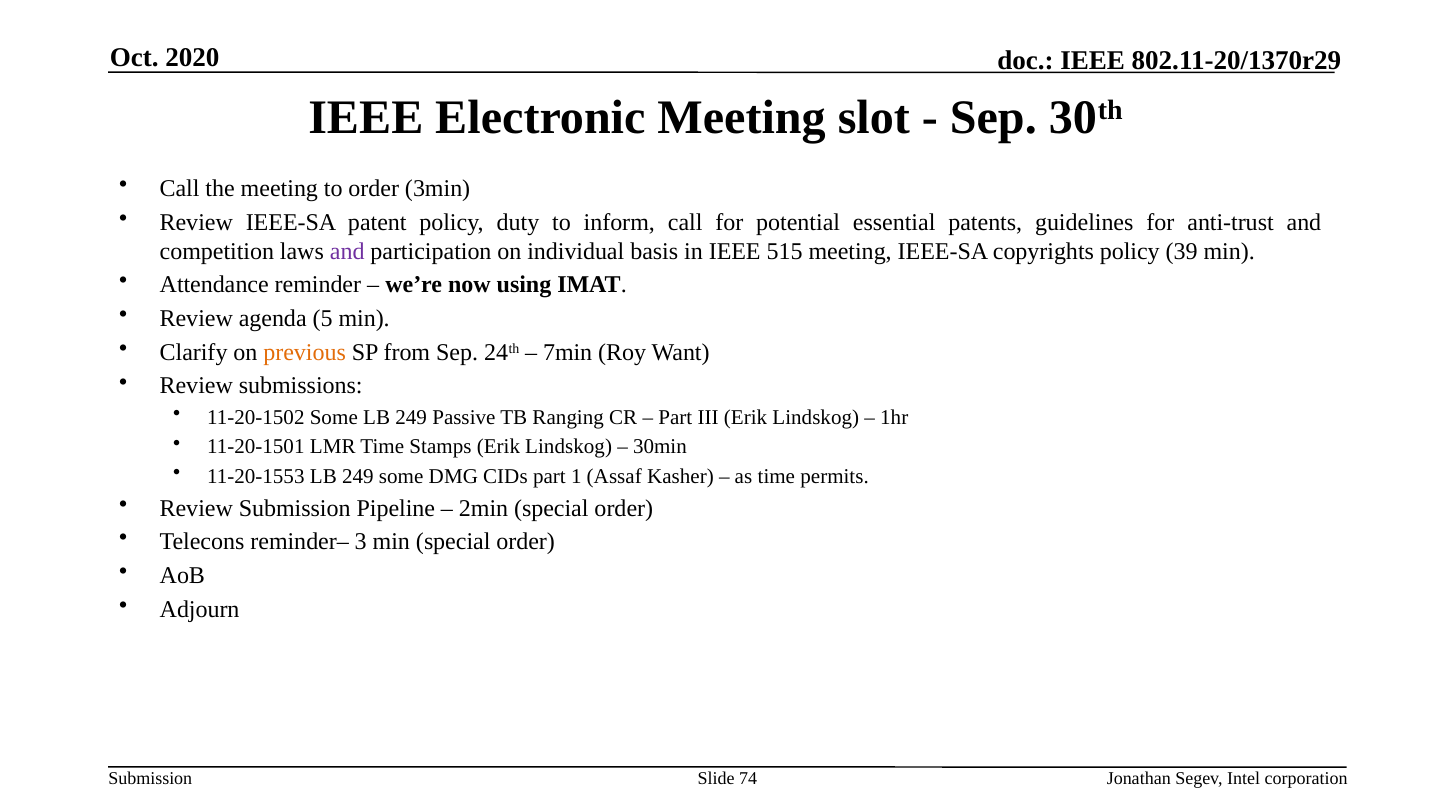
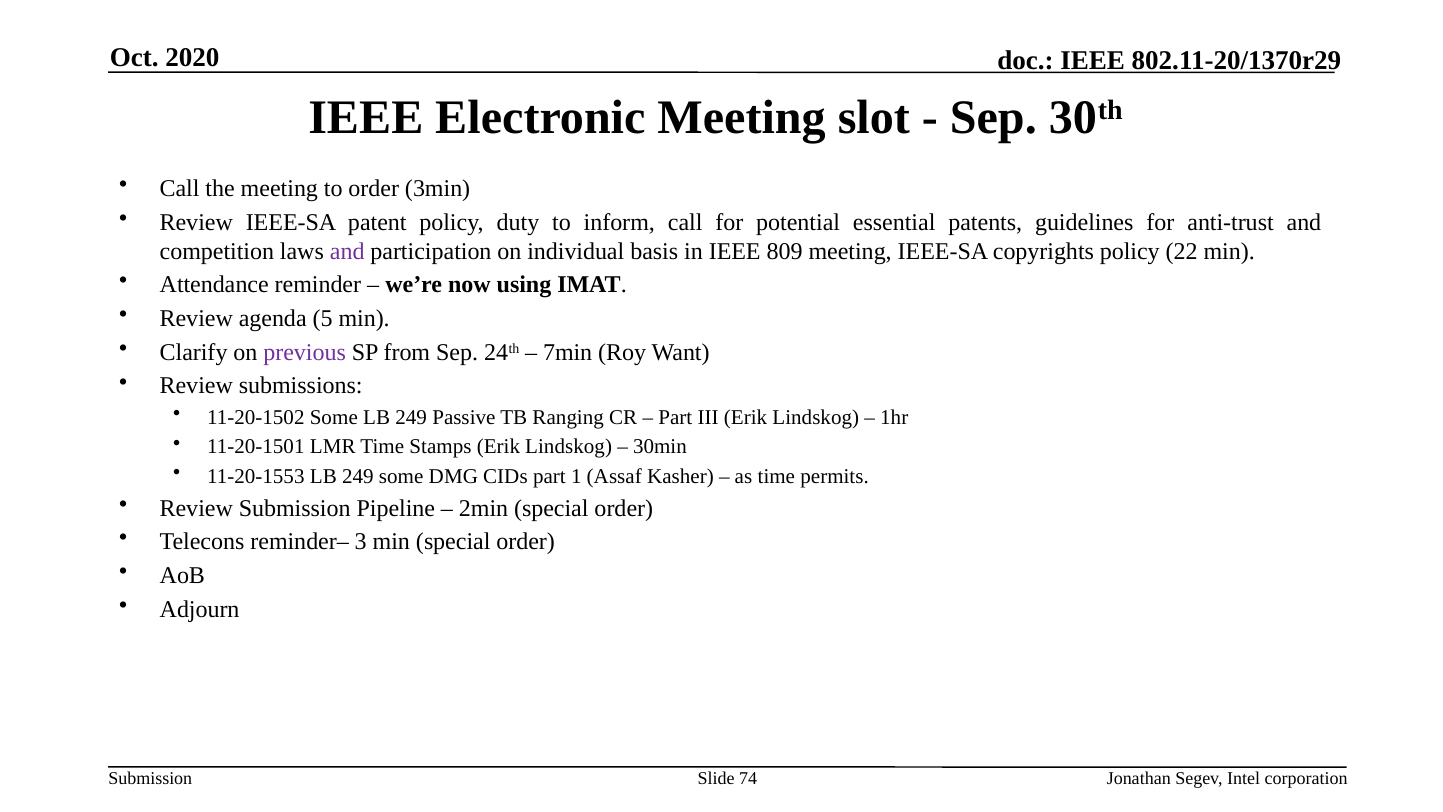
515: 515 -> 809
39: 39 -> 22
previous colour: orange -> purple
